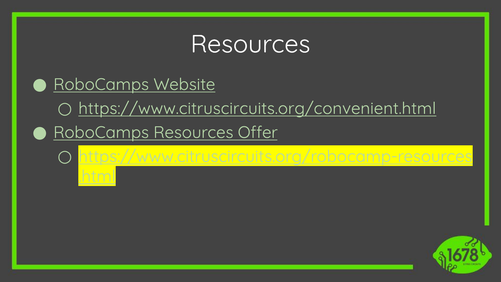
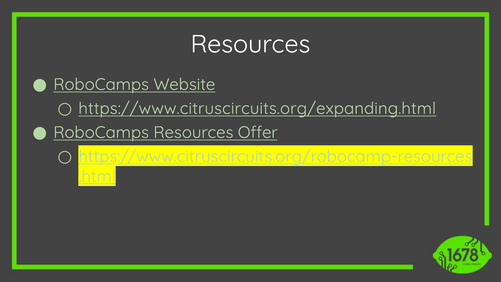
https://www.citruscircuits.org/convenient.html: https://www.citruscircuits.org/convenient.html -> https://www.citruscircuits.org/expanding.html
